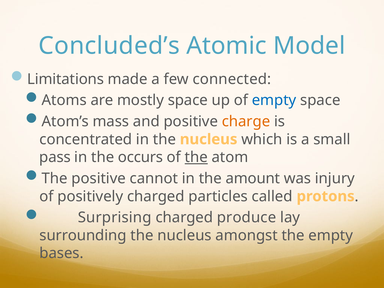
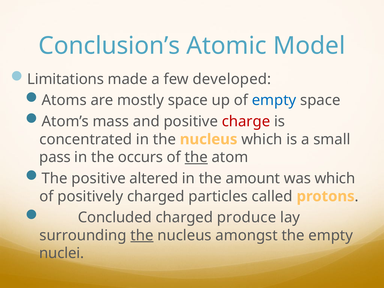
Concluded’s: Concluded’s -> Conclusion’s
connected: connected -> developed
charge colour: orange -> red
cannot: cannot -> altered
was injury: injury -> which
Surprising: Surprising -> Concluded
the at (142, 235) underline: none -> present
bases: bases -> nuclei
